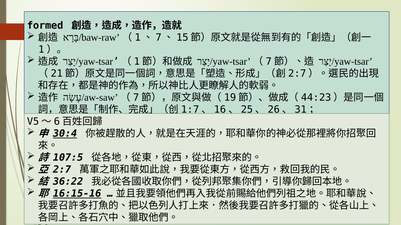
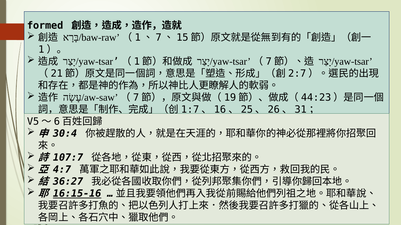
30:4 underline: present -> none
107:5: 107:5 -> 107:7
2:7: 2:7 -> 4:7
36:22: 36:22 -> 36:27
